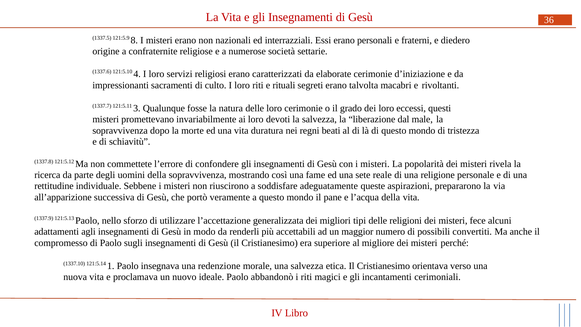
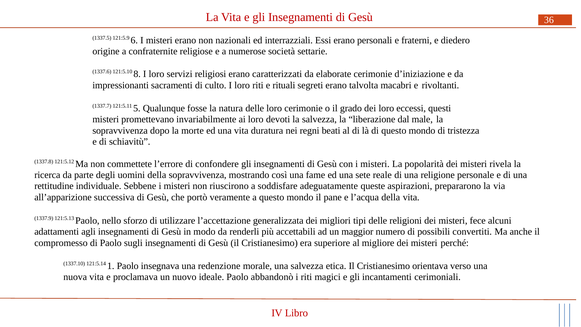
8: 8 -> 6
4: 4 -> 8
3: 3 -> 5
